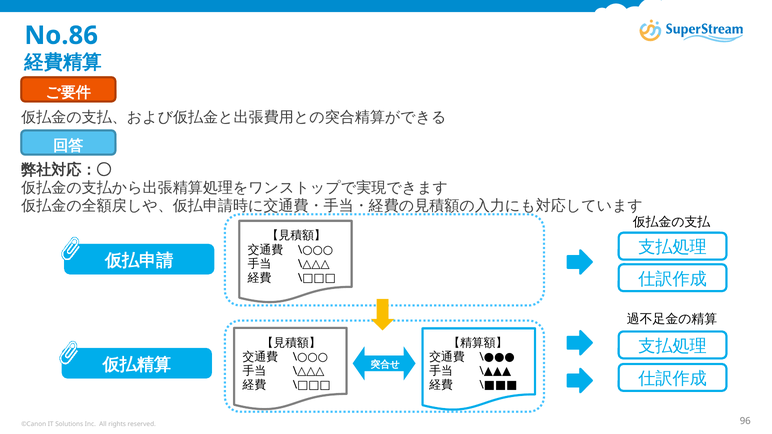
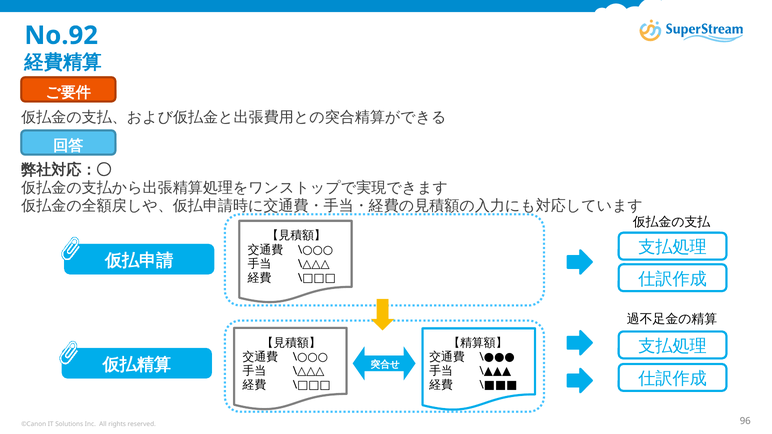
No.86: No.86 -> No.92
